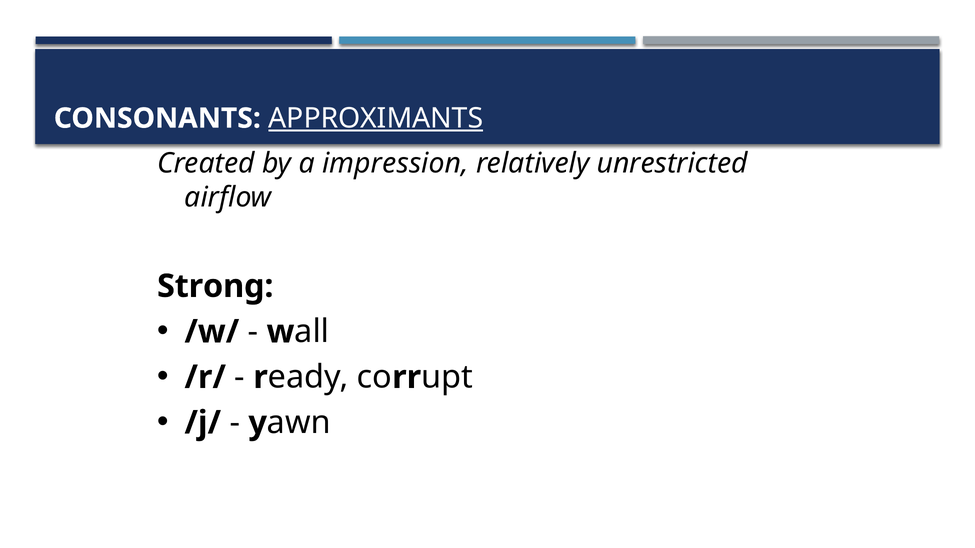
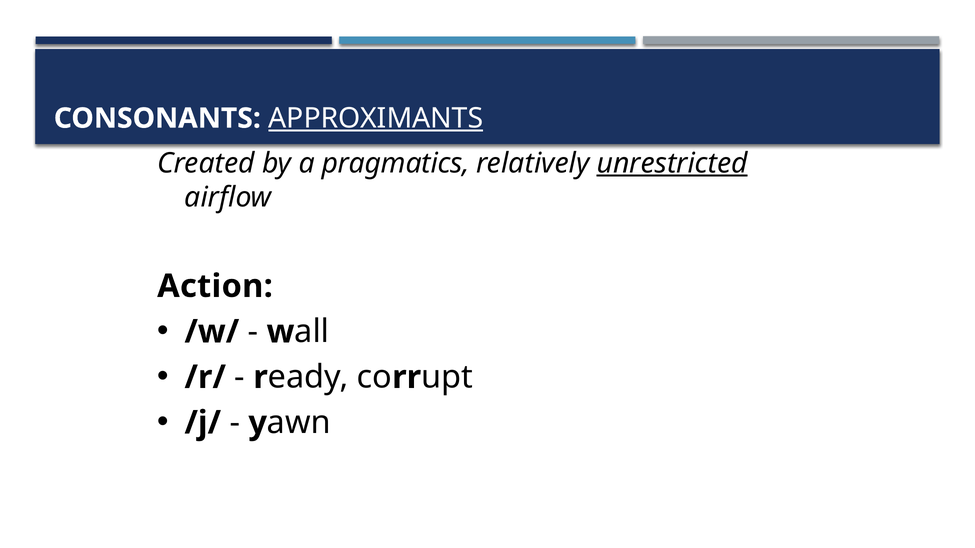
impression: impression -> pragmatics
unrestricted underline: none -> present
Strong: Strong -> Action
